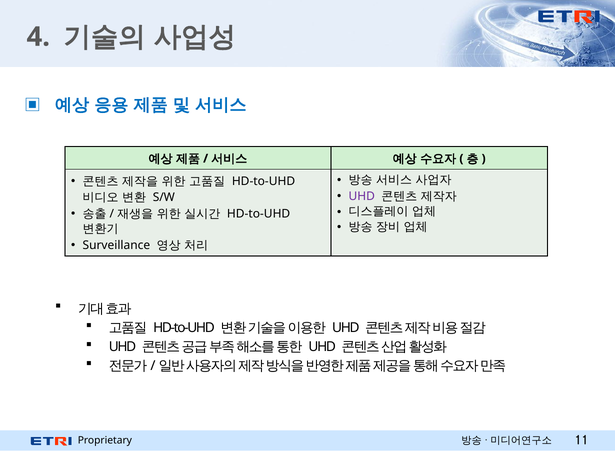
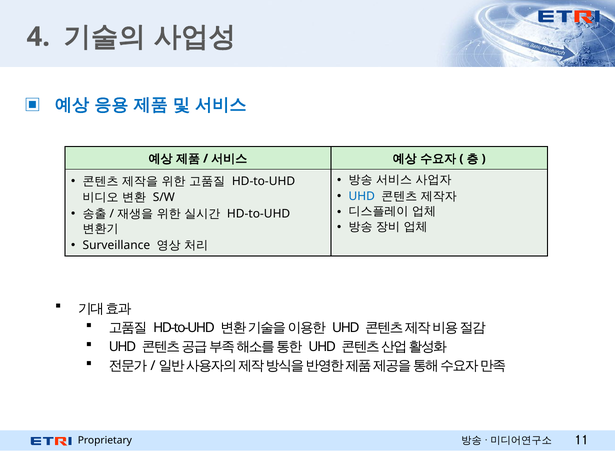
UHD at (362, 196) colour: purple -> blue
